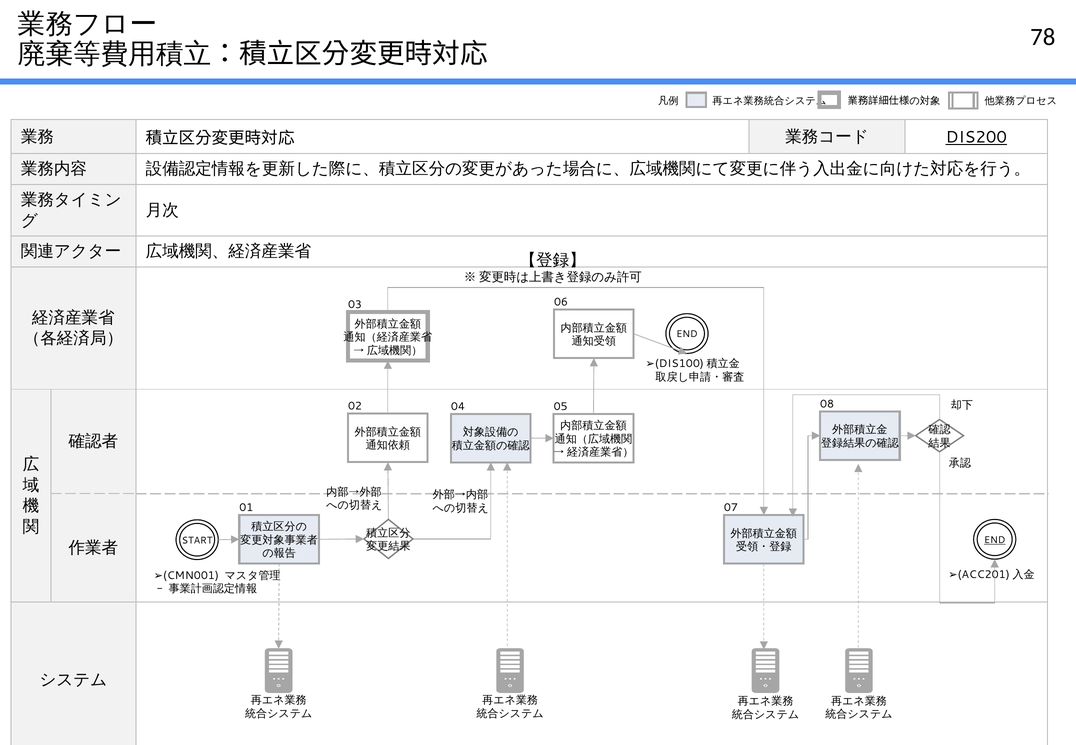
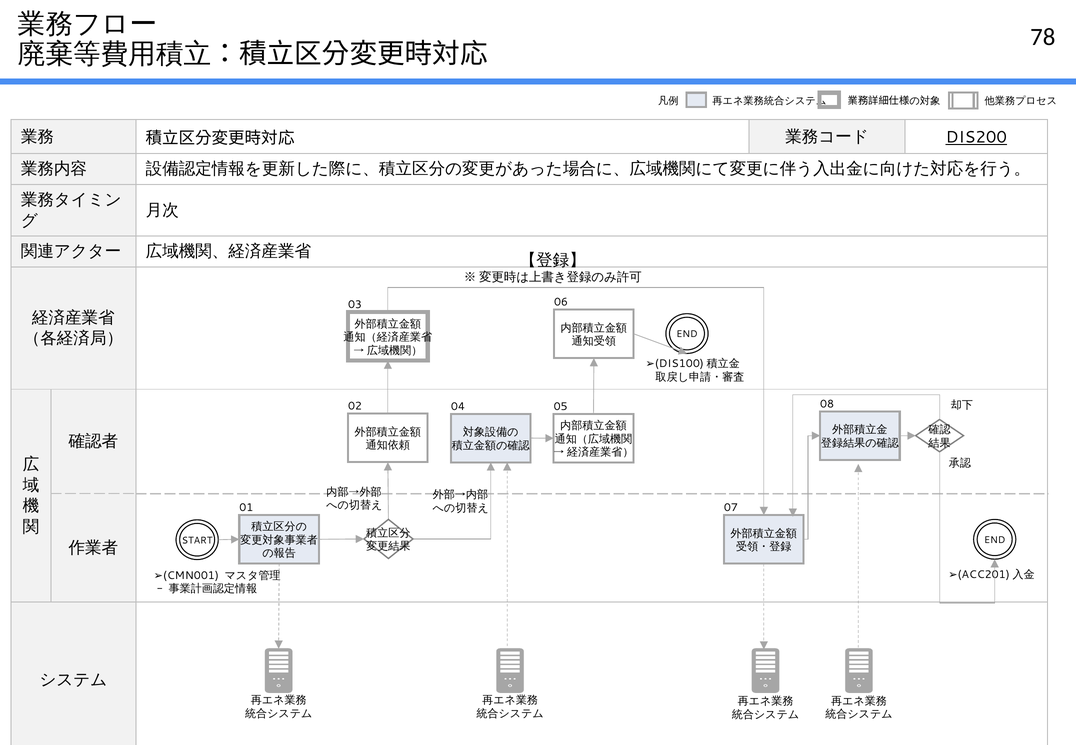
END at (995, 540) underline: present -> none
